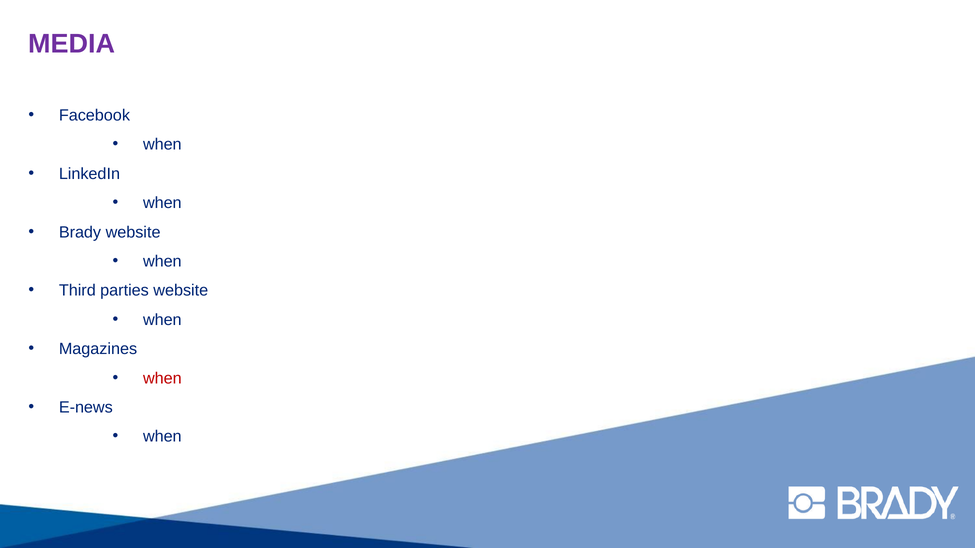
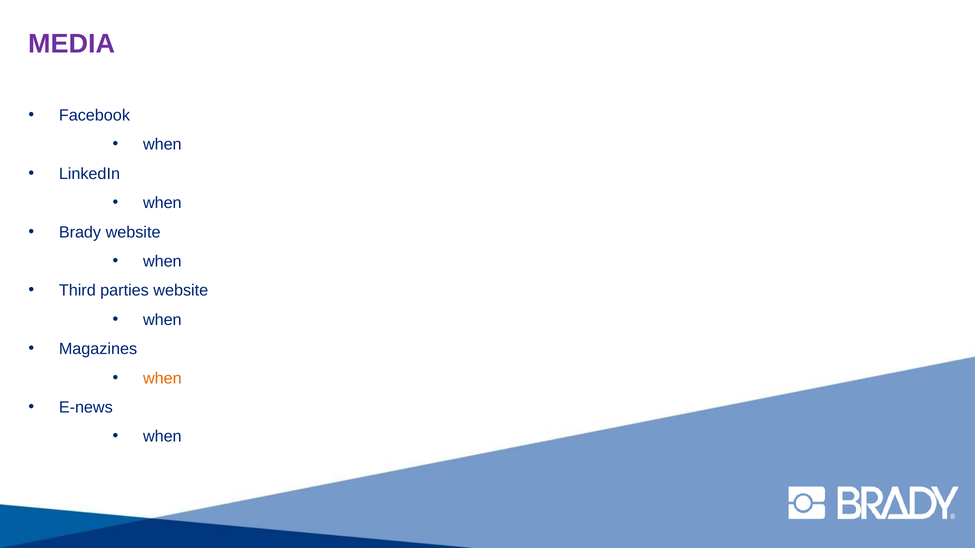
when at (162, 378) colour: red -> orange
